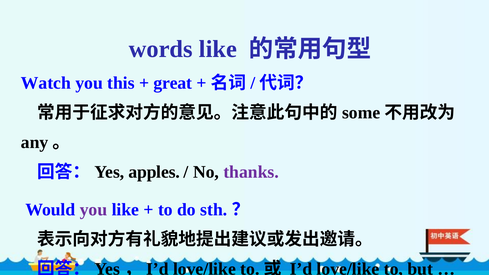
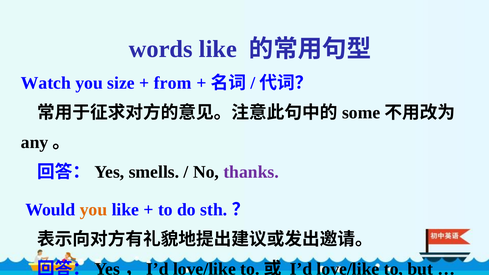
this: this -> size
great: great -> from
apples: apples -> smells
you at (94, 210) colour: purple -> orange
